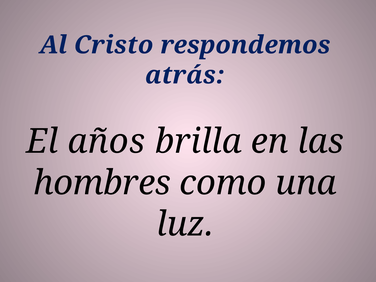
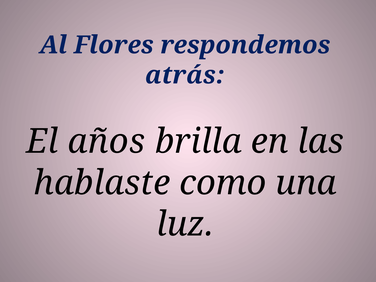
Cristo: Cristo -> Flores
hombres: hombres -> hablaste
